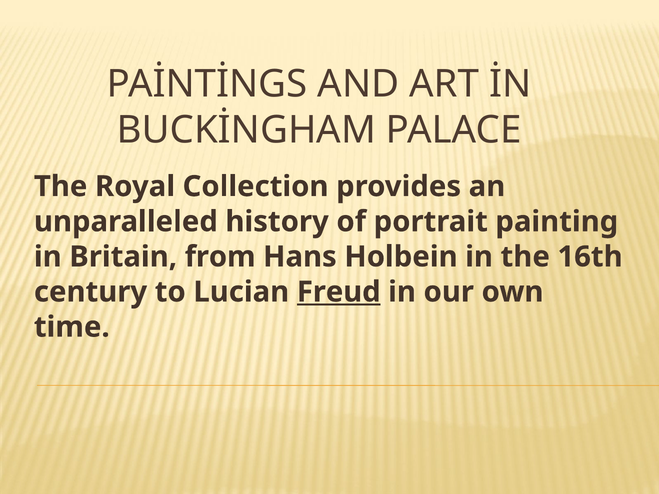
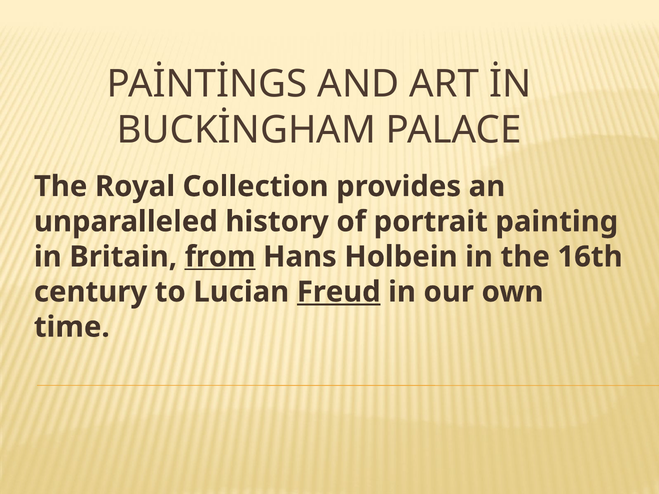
from underline: none -> present
